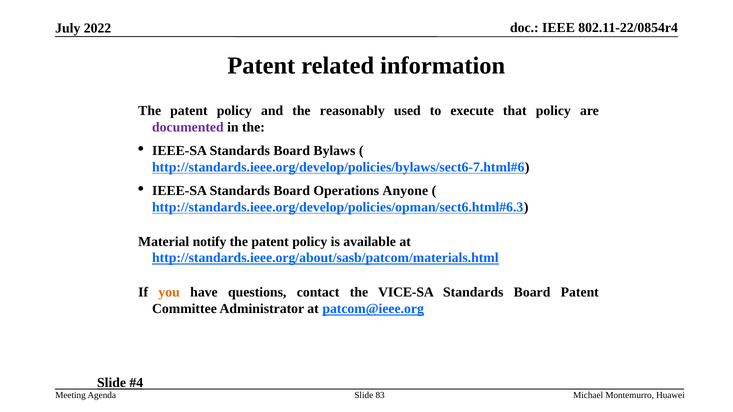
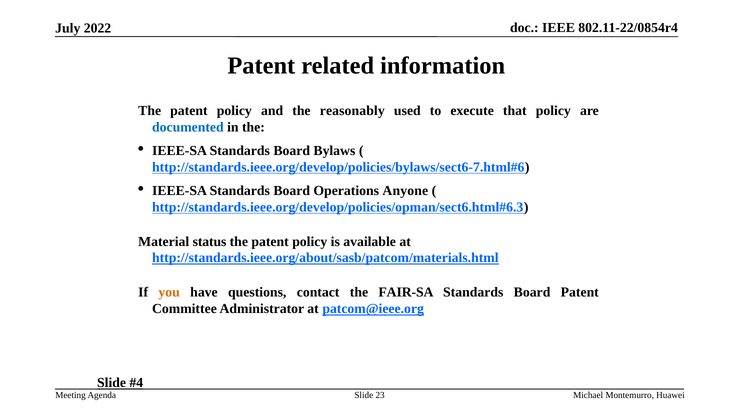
documented colour: purple -> blue
notify: notify -> status
VICE-SA: VICE-SA -> FAIR-SA
83: 83 -> 23
